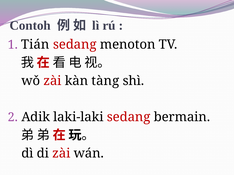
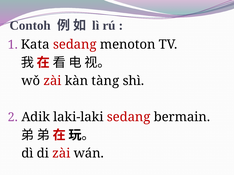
Tián: Tián -> Kata
